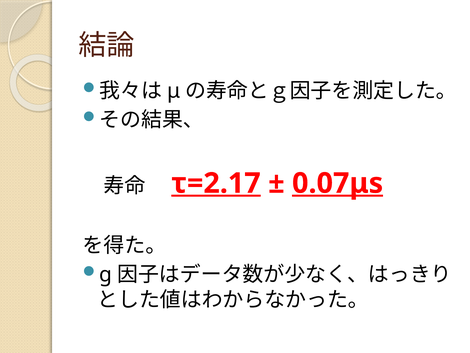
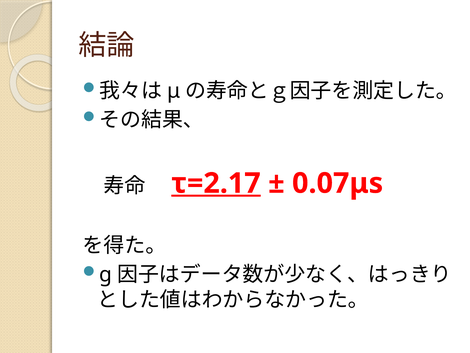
0.07μs underline: present -> none
